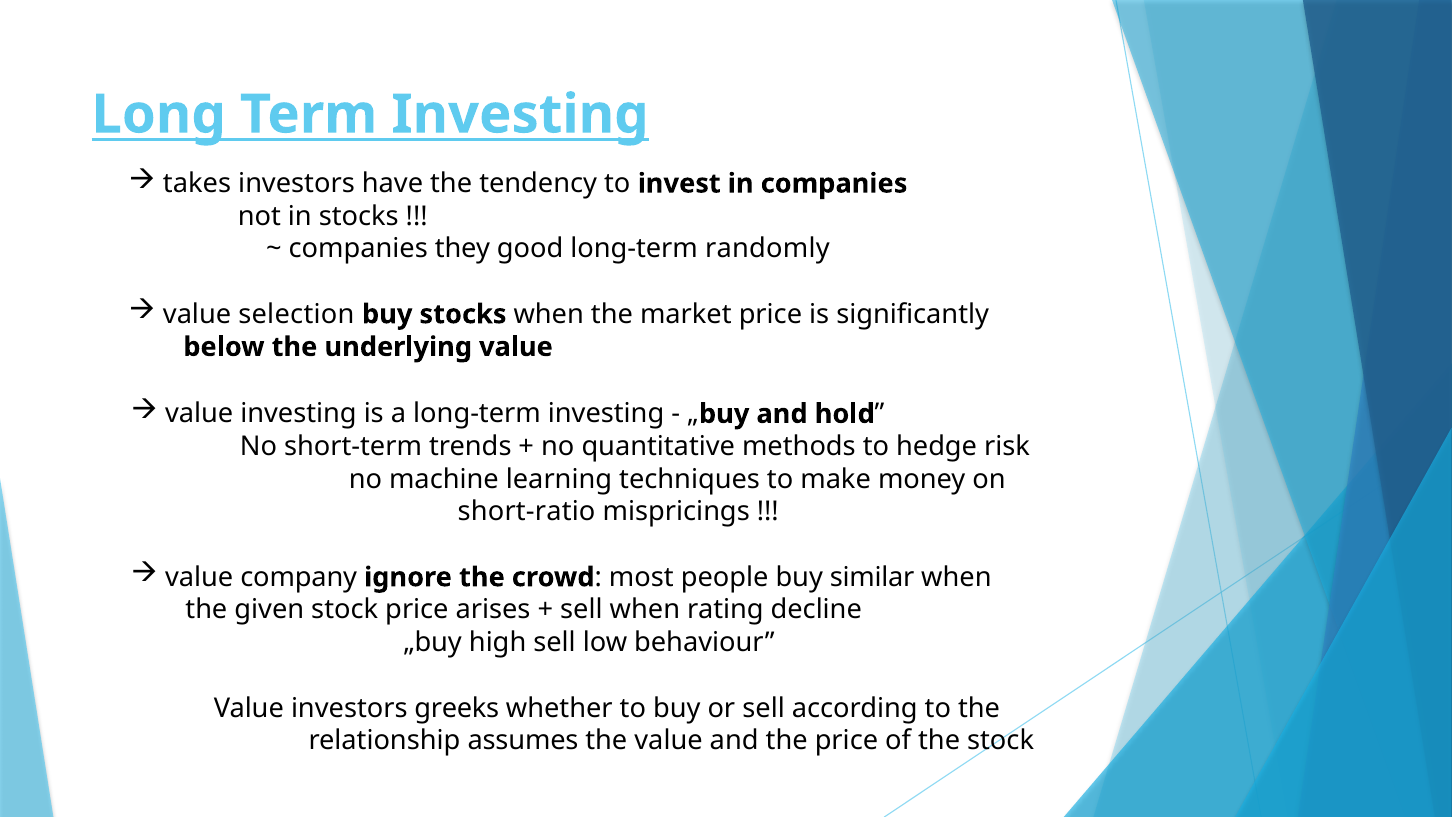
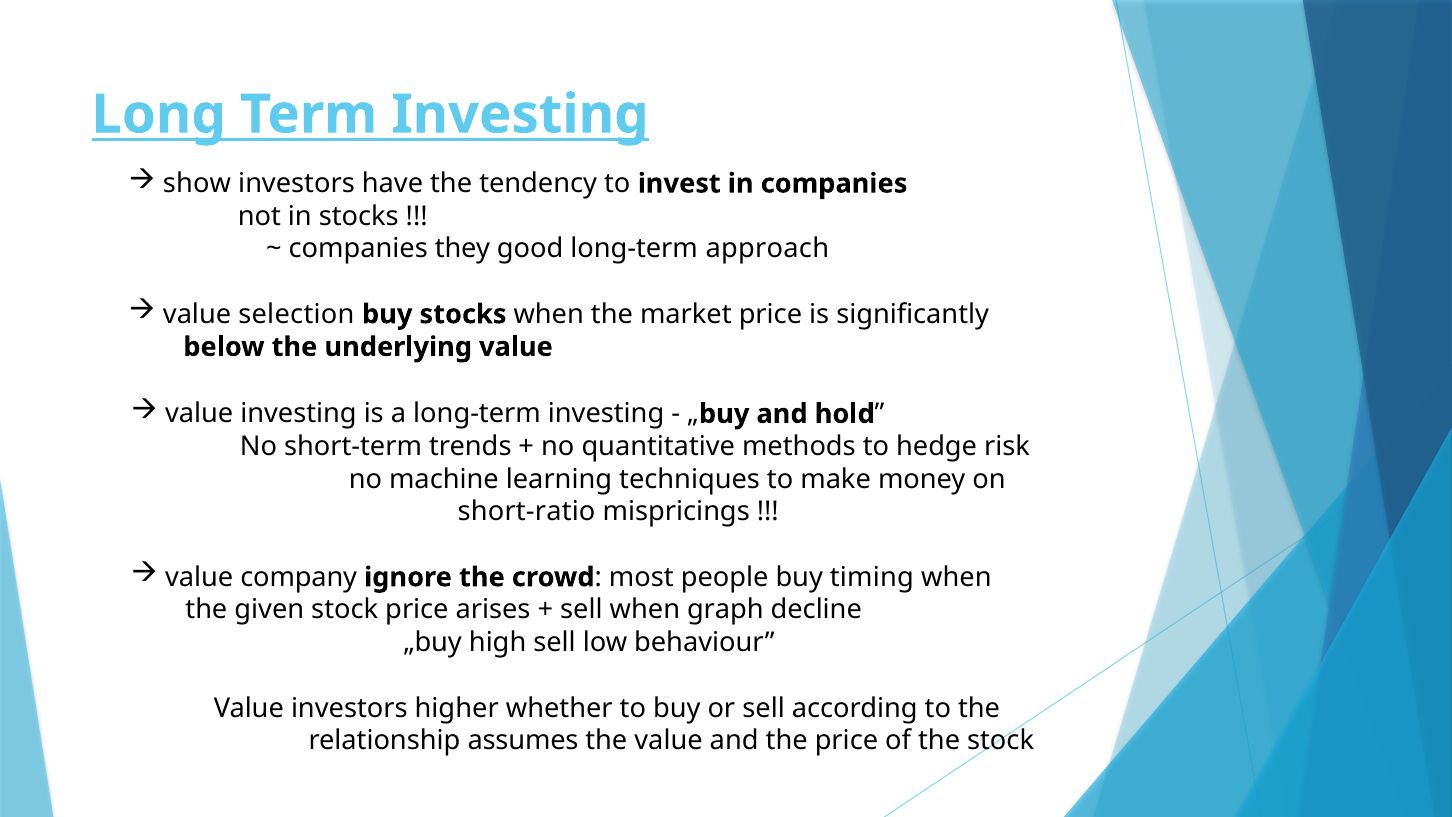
takes: takes -> show
randomly: randomly -> approach
similar: similar -> timing
rating: rating -> graph
greeks: greeks -> higher
